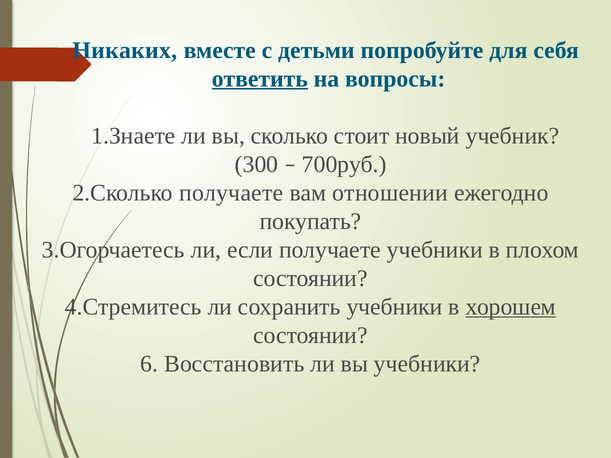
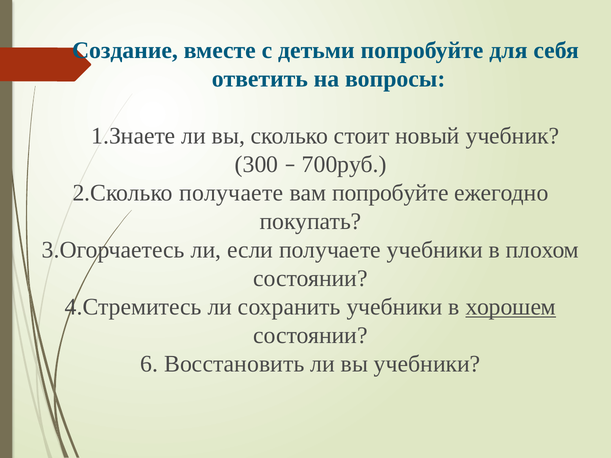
Никаких: Никаких -> Создание
ответить underline: present -> none
вам отношении: отношении -> попробуйте
